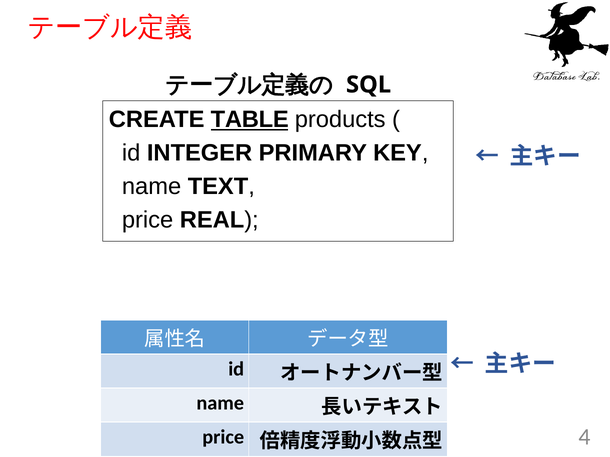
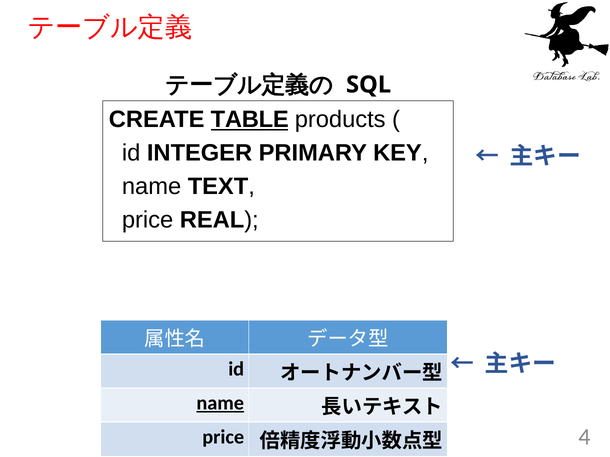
name at (220, 403) underline: none -> present
